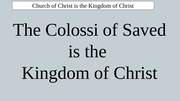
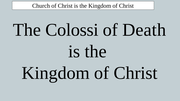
Saved: Saved -> Death
